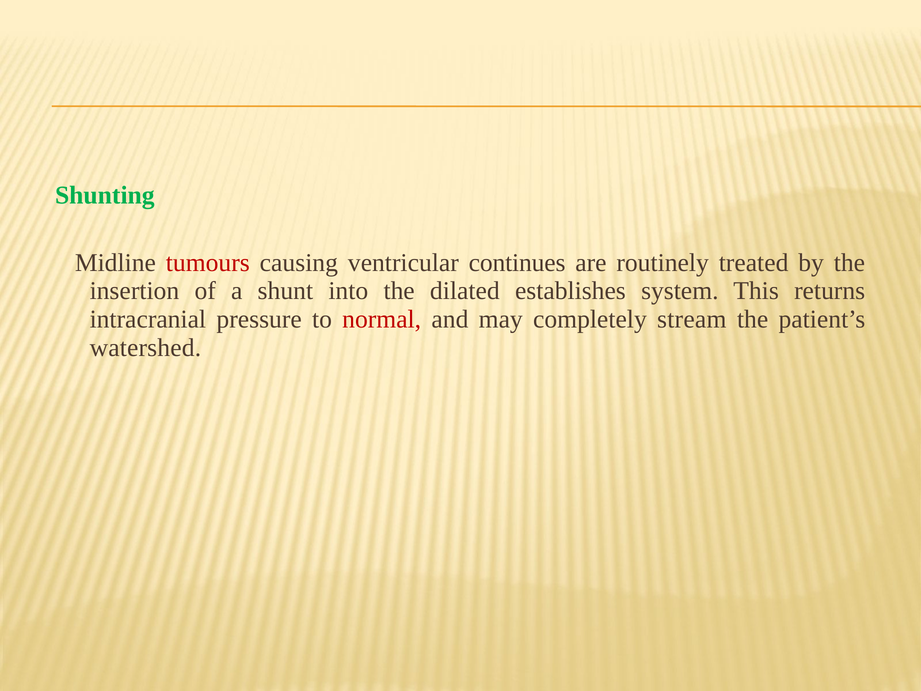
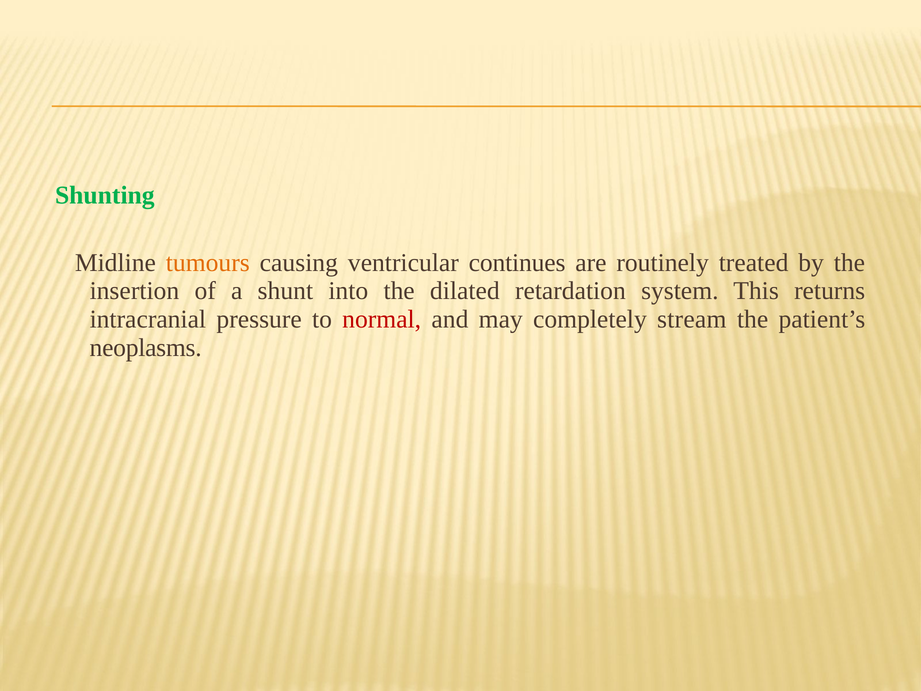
tumours colour: red -> orange
establishes: establishes -> retardation
watershed: watershed -> neoplasms
